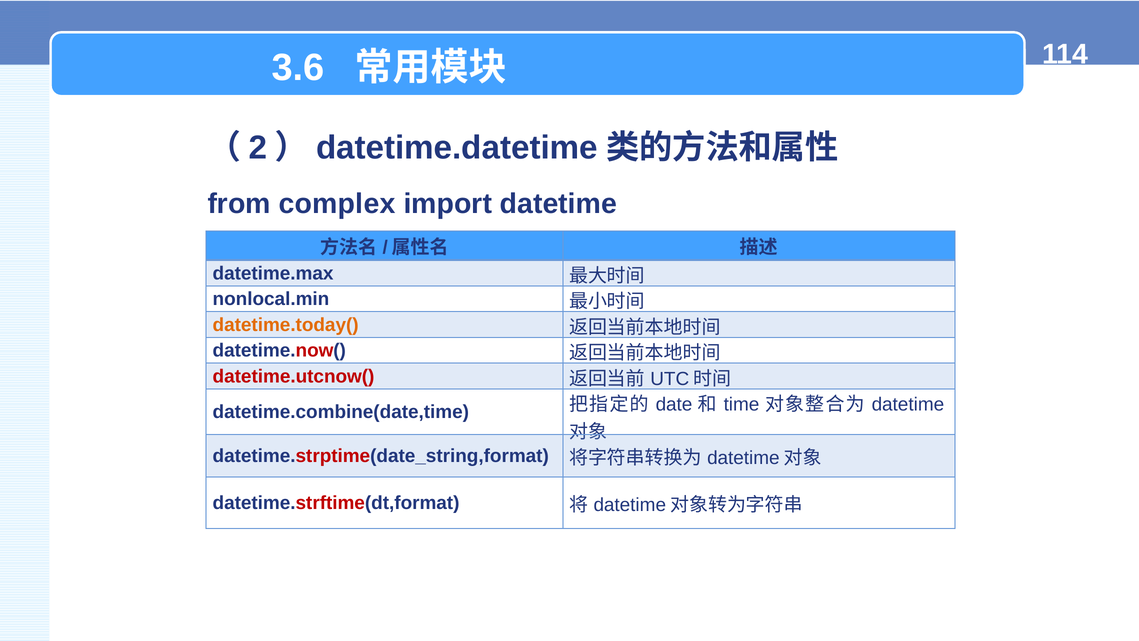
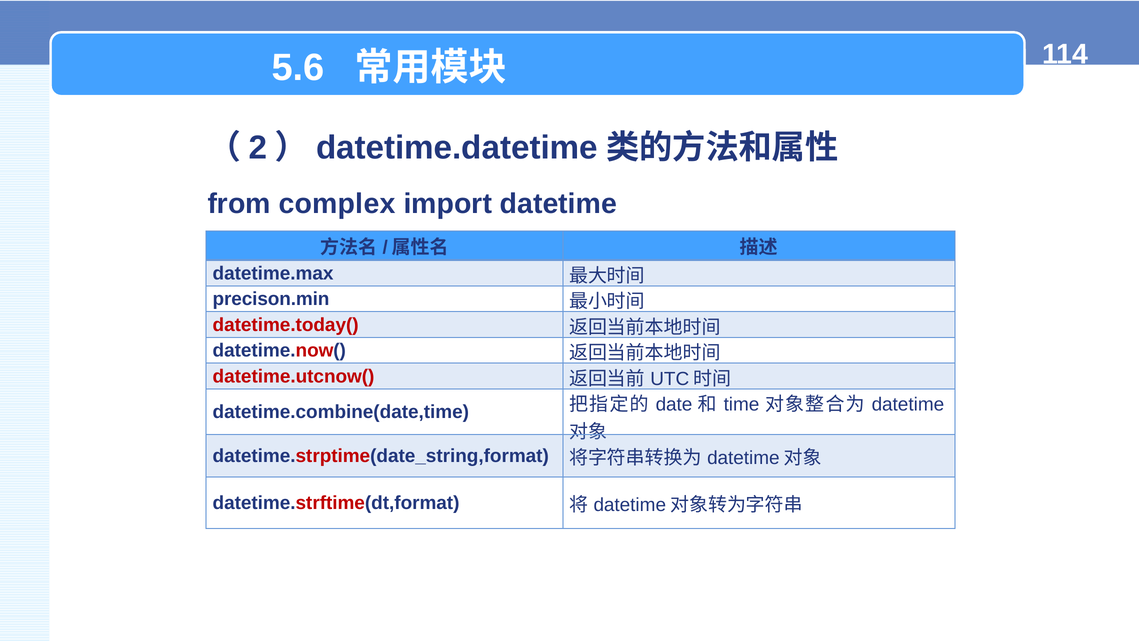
3.6: 3.6 -> 5.6
nonlocal.min: nonlocal.min -> precison.min
datetime.today( colour: orange -> red
